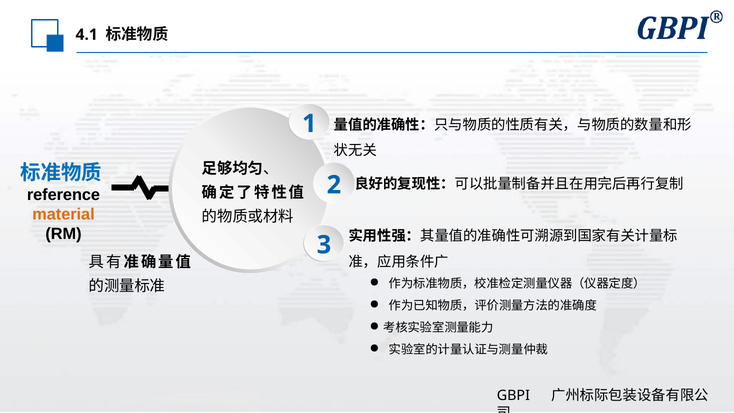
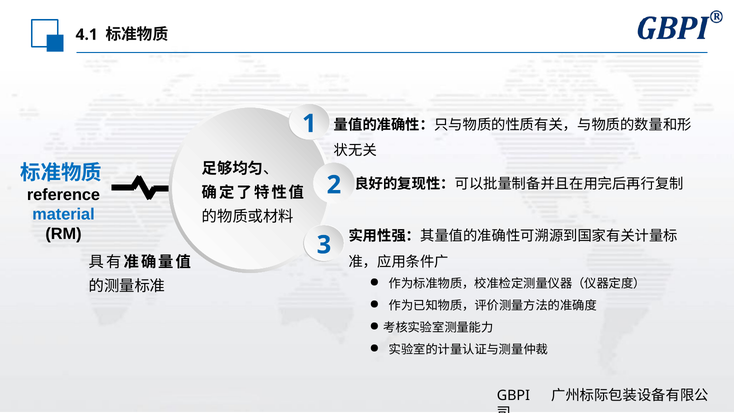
material colour: orange -> blue
